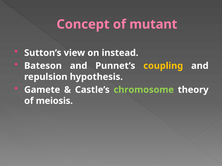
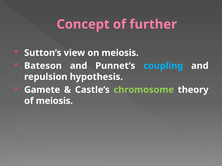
mutant: mutant -> further
on instead: instead -> meiosis
coupling colour: yellow -> light blue
